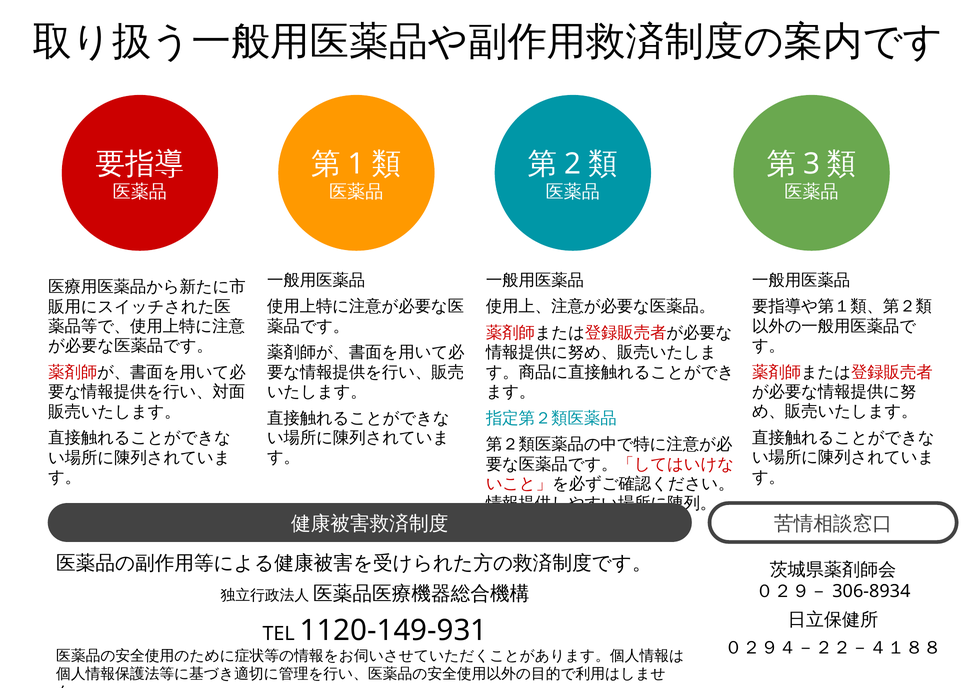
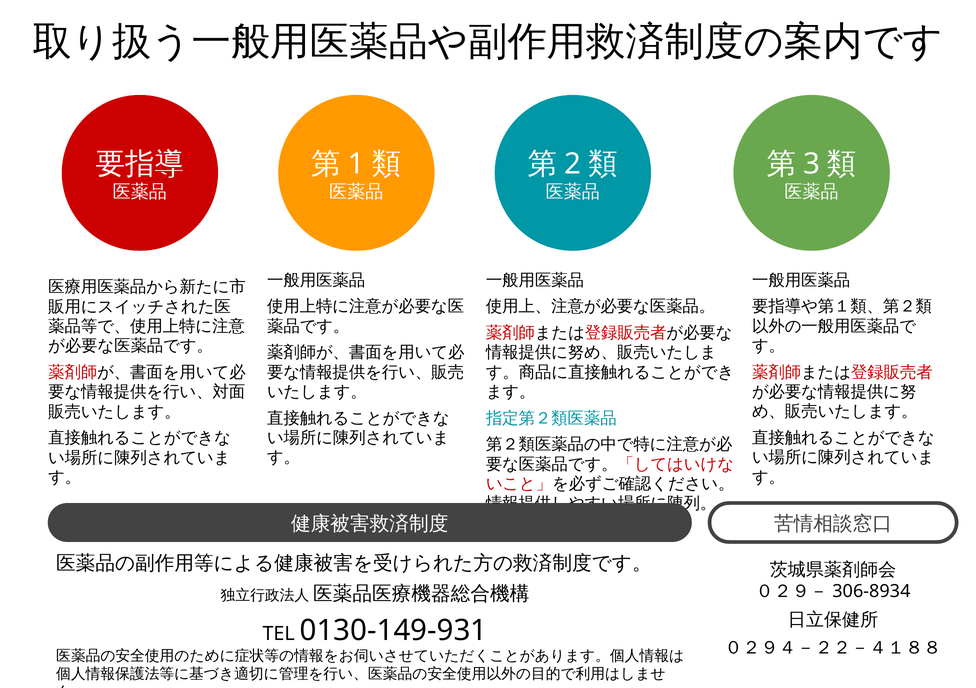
1120-149-931: 1120-149-931 -> 0130-149-931
